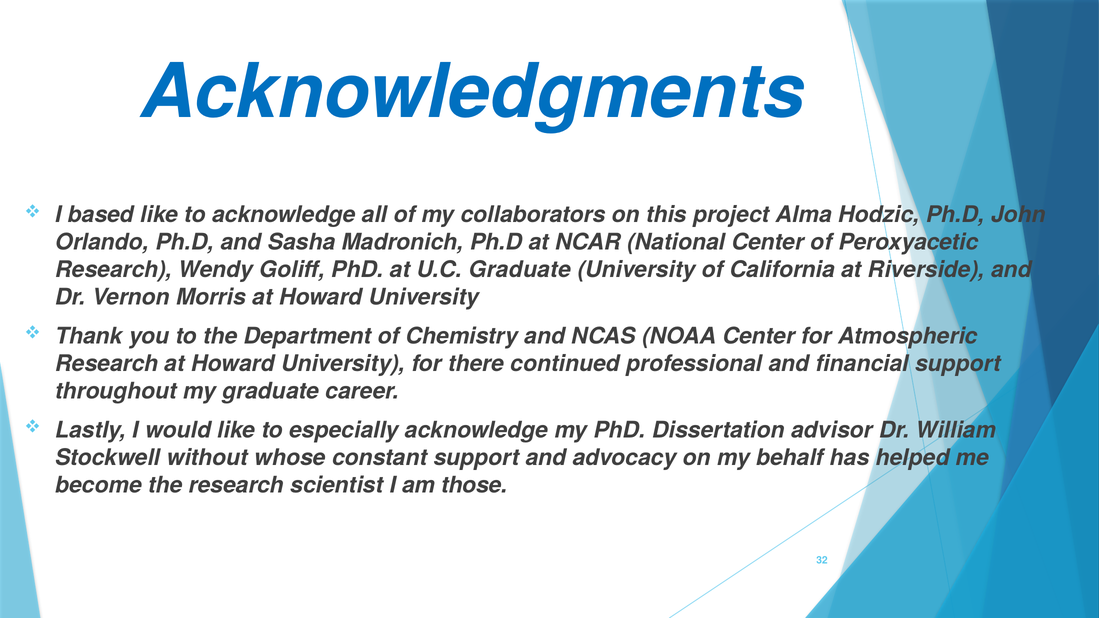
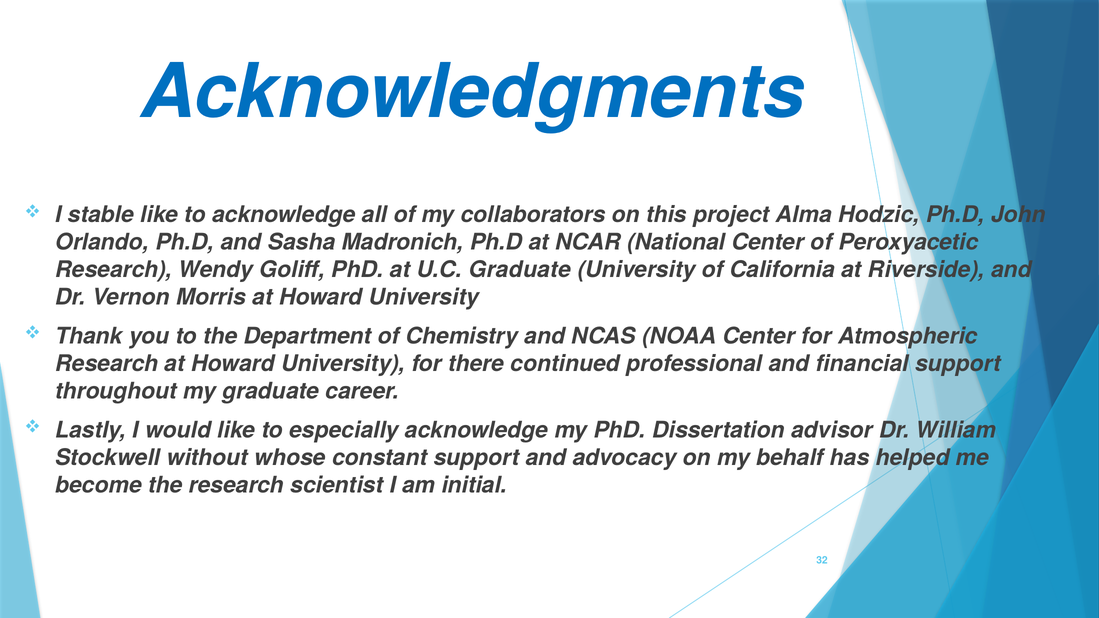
based: based -> stable
those: those -> initial
